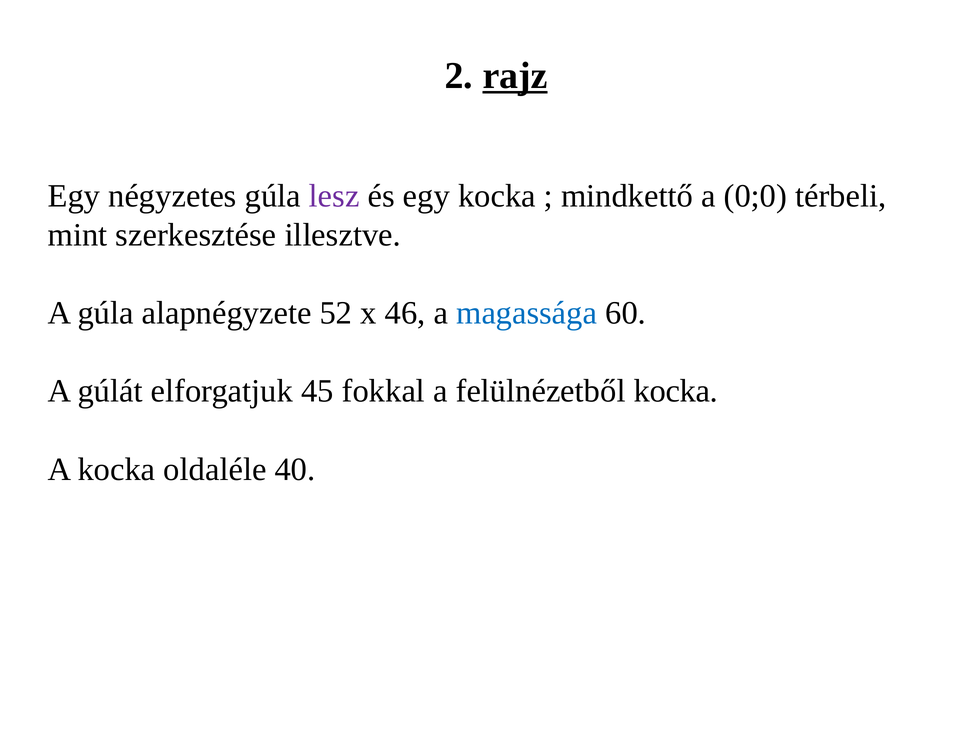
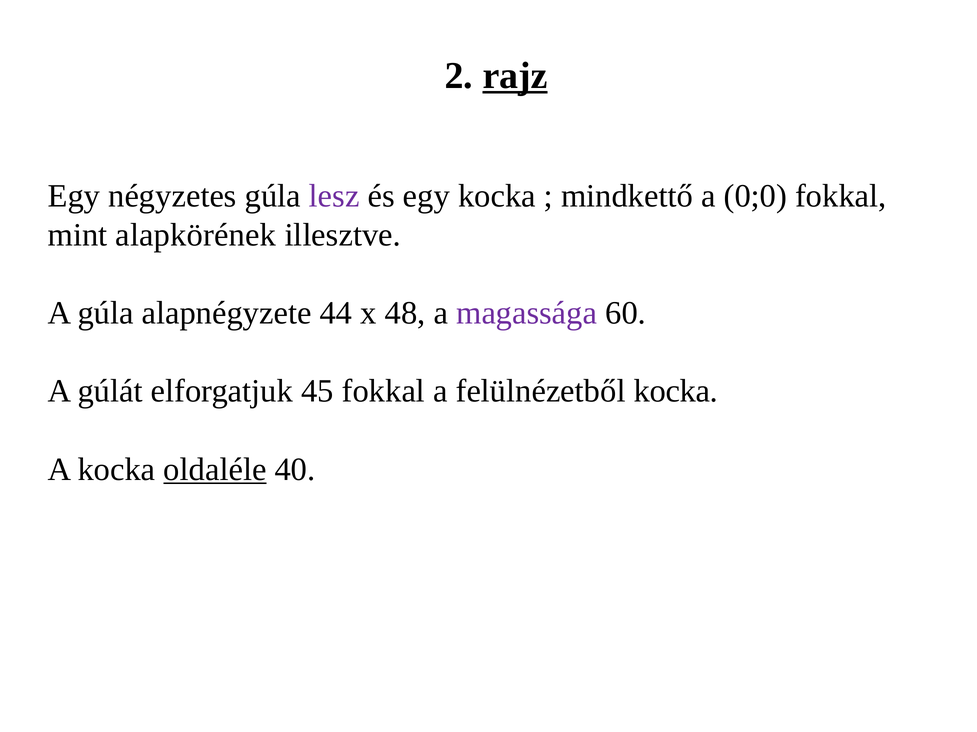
0;0 térbeli: térbeli -> fokkal
szerkesztése: szerkesztése -> alapkörének
52: 52 -> 44
46: 46 -> 48
magassága colour: blue -> purple
oldaléle underline: none -> present
